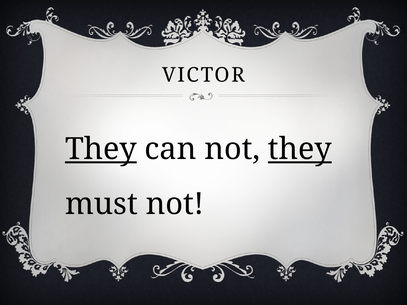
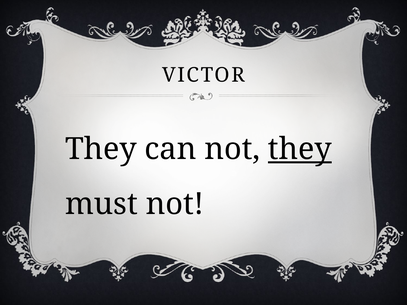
They at (101, 149) underline: present -> none
